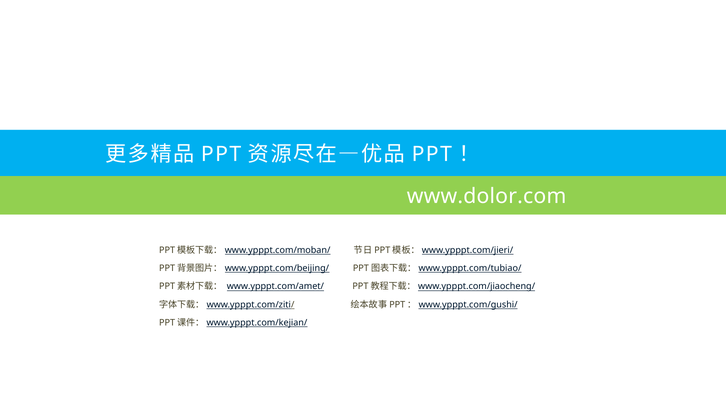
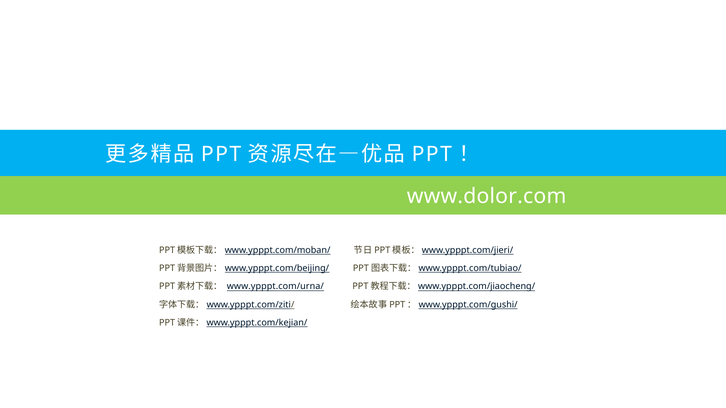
www.ypppt.com/amet/: www.ypppt.com/amet/ -> www.ypppt.com/urna/
